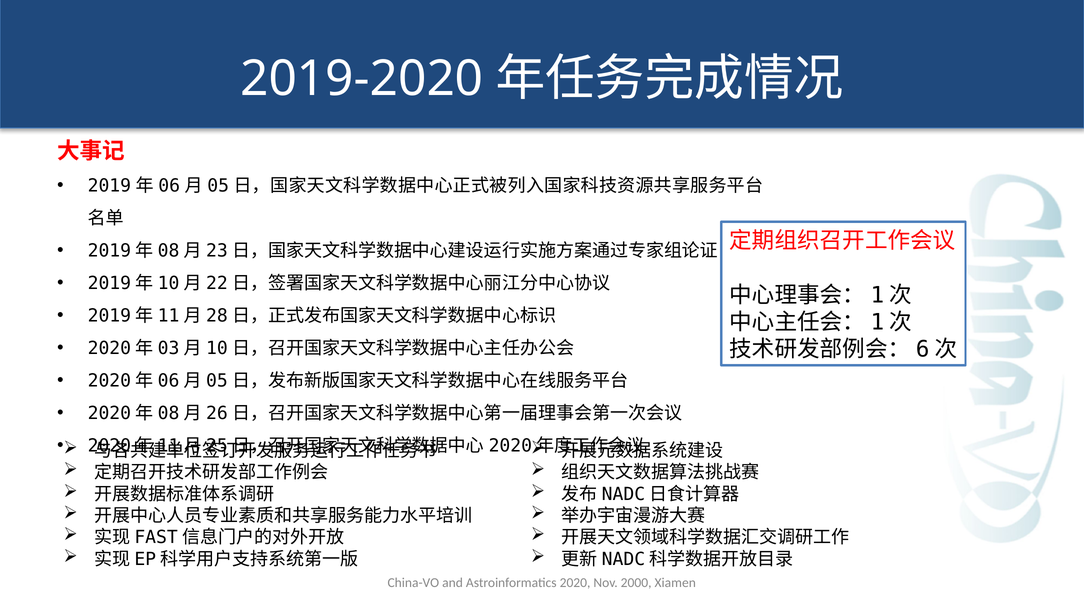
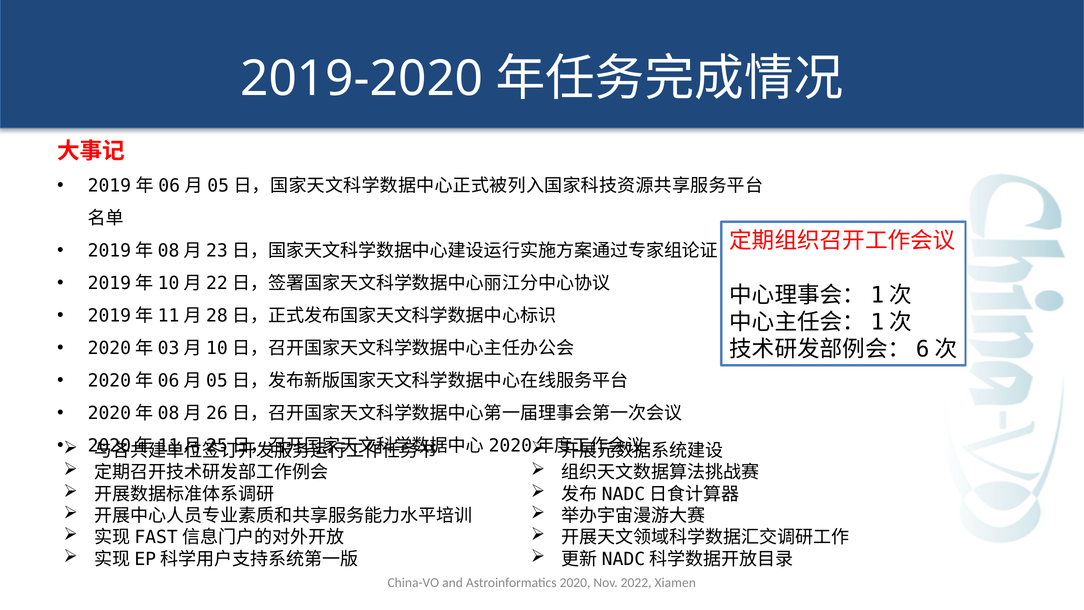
2000: 2000 -> 2022
